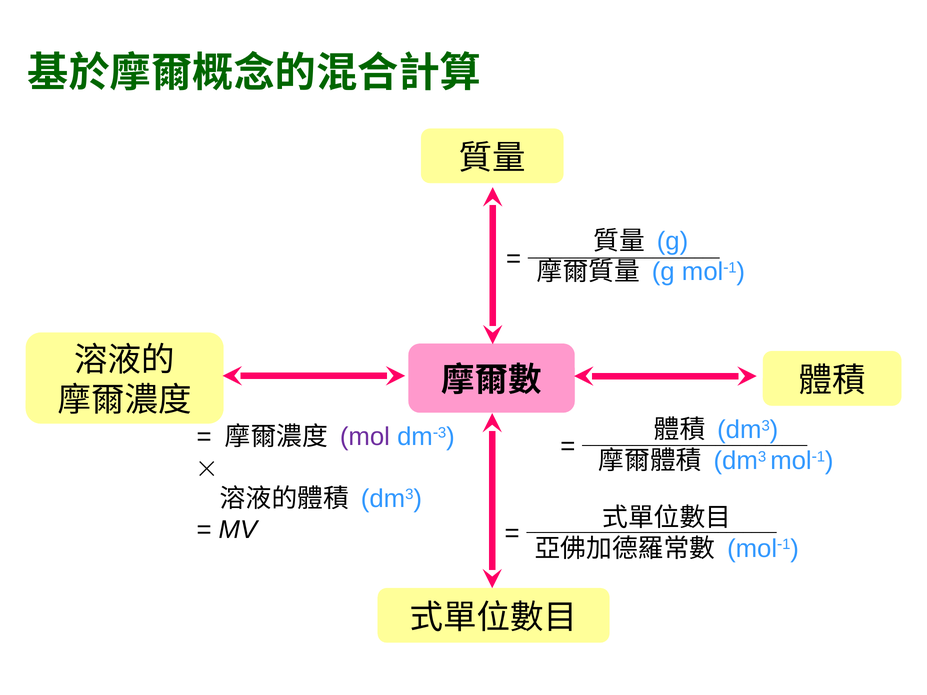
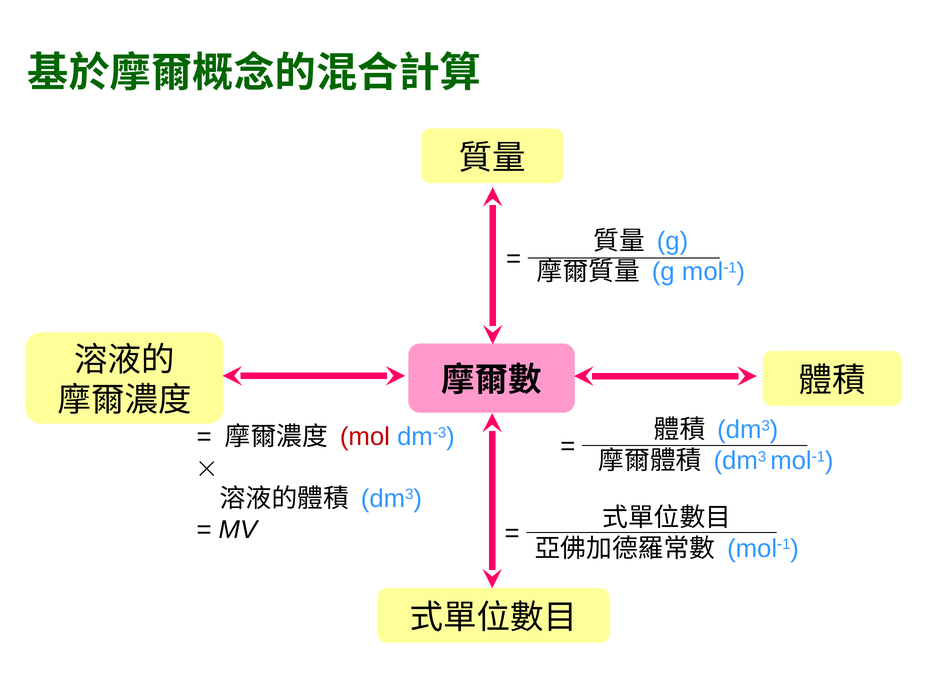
mol colour: purple -> red
